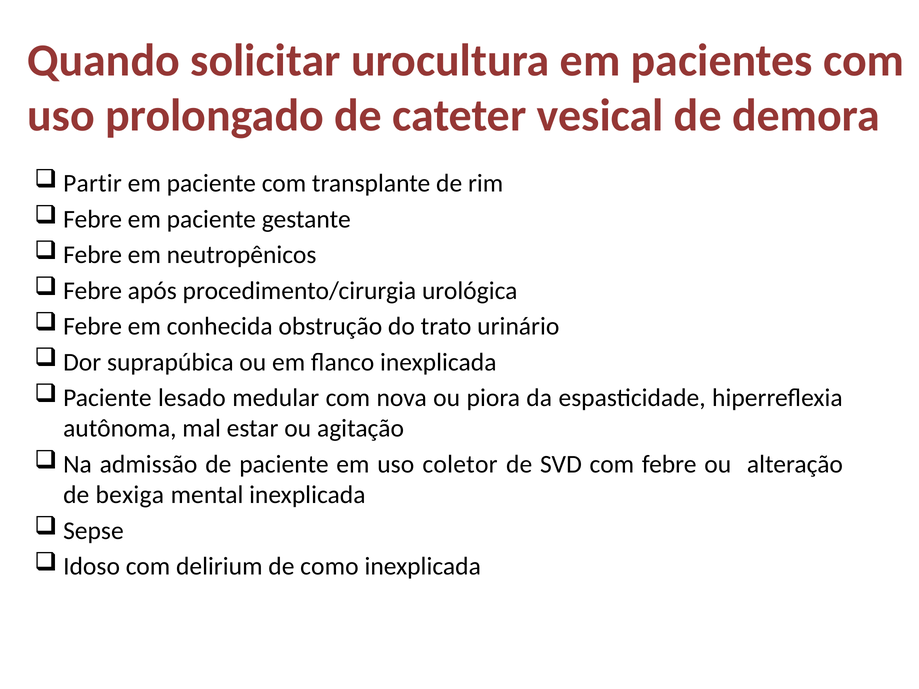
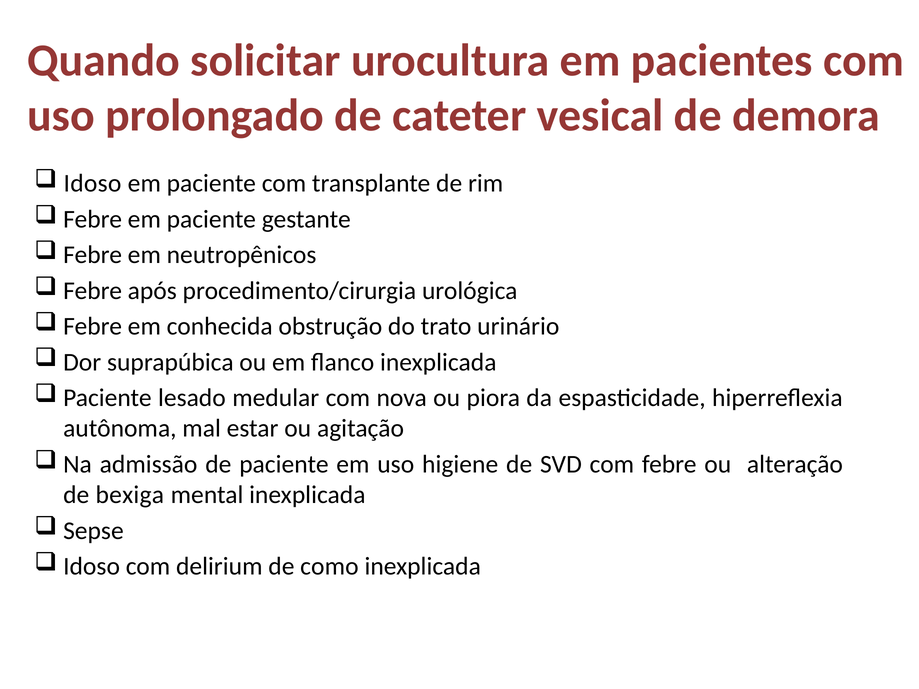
Partir at (92, 184): Partir -> Idoso
coletor: coletor -> higiene
